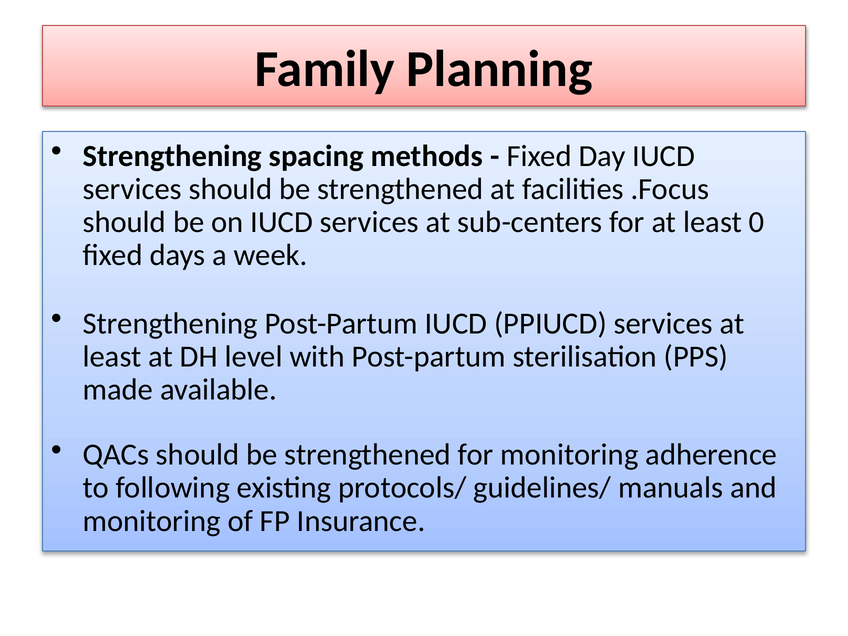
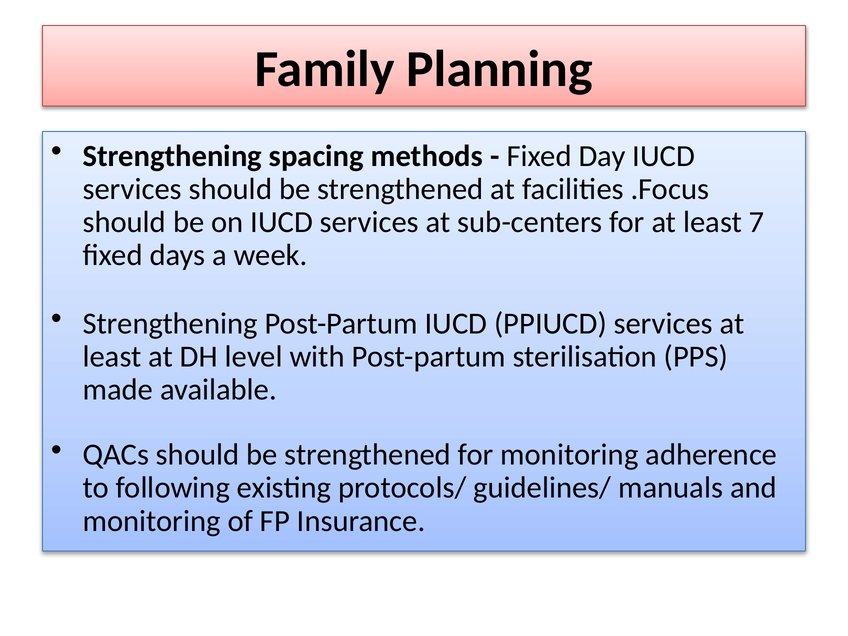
0: 0 -> 7
